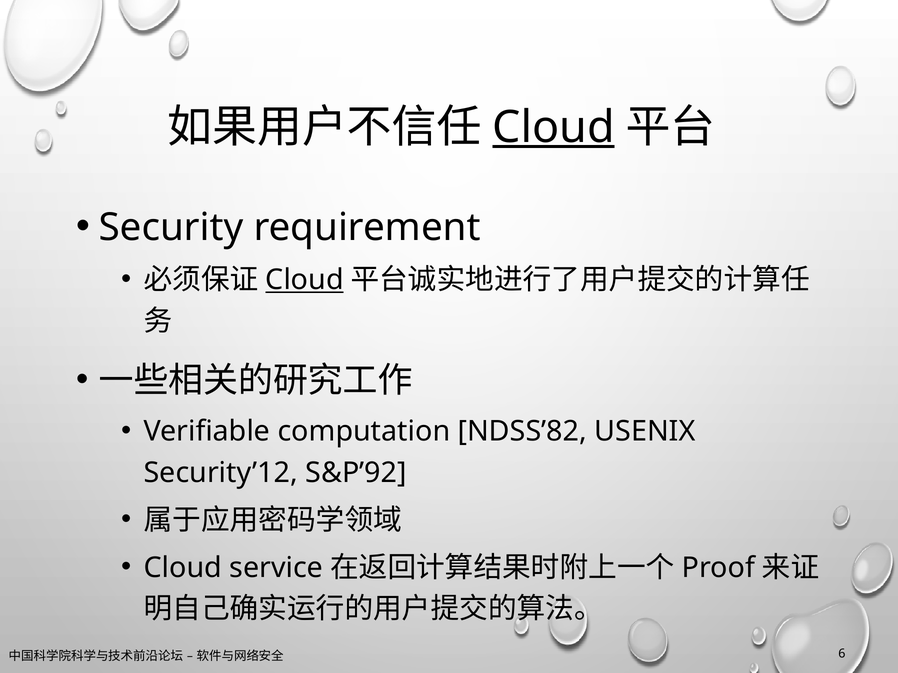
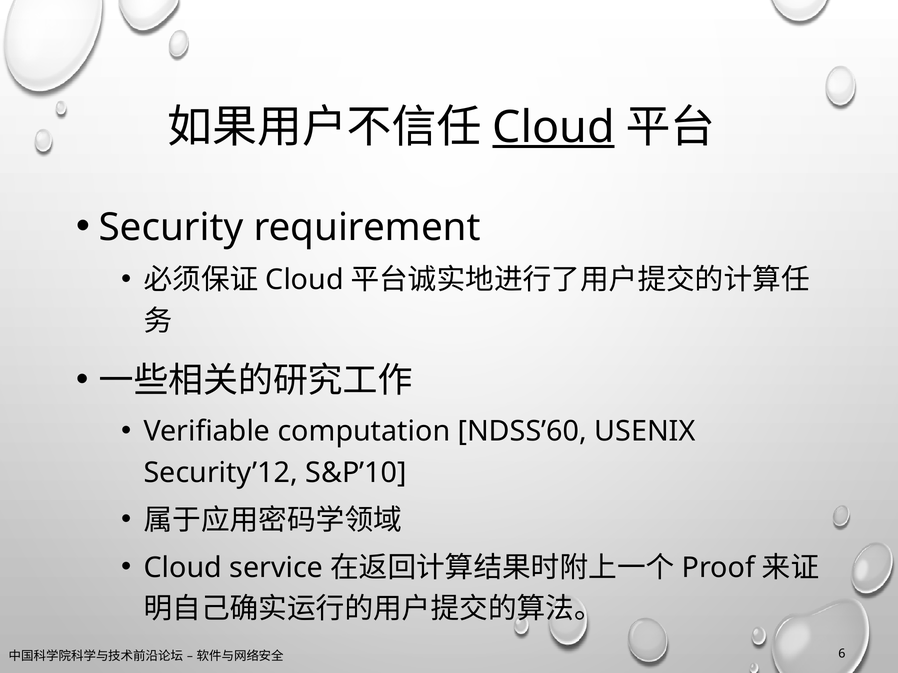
Cloud at (305, 280) underline: present -> none
NDSS’82: NDSS’82 -> NDSS’60
S&P’92: S&P’92 -> S&P’10
